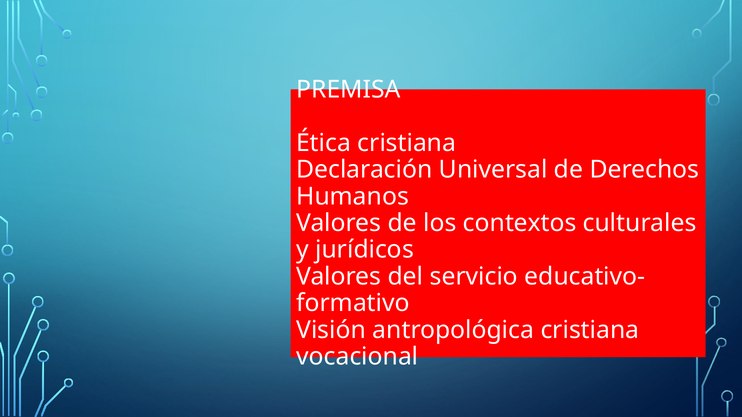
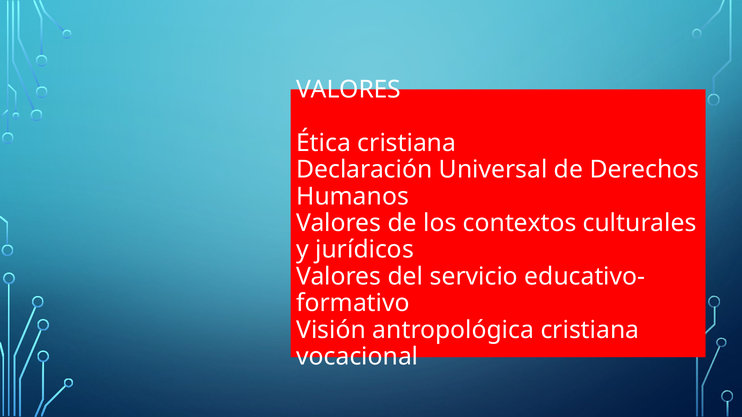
PREMISA at (349, 90): PREMISA -> VALORES
